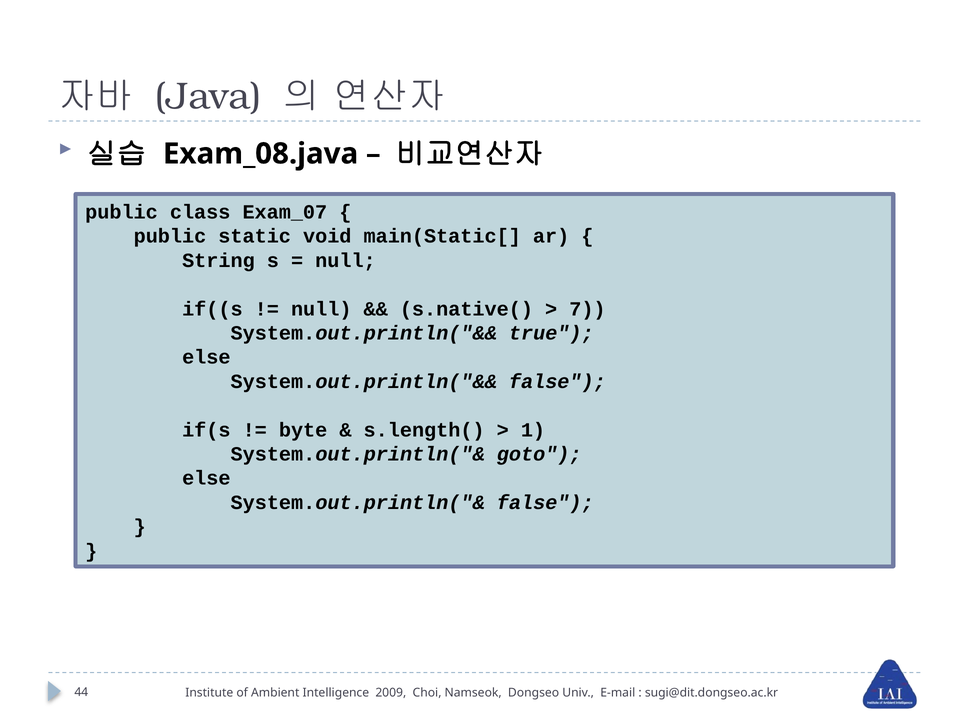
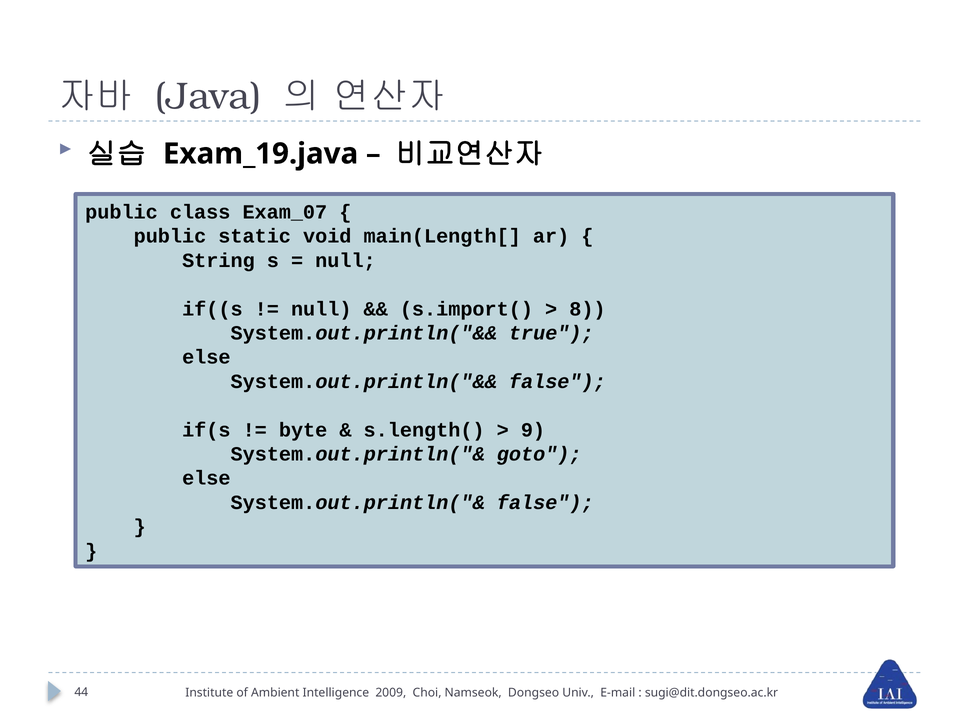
Exam_08.java: Exam_08.java -> Exam_19.java
main(Static[: main(Static[ -> main(Length[
s.native(: s.native( -> s.import(
7: 7 -> 8
1: 1 -> 9
